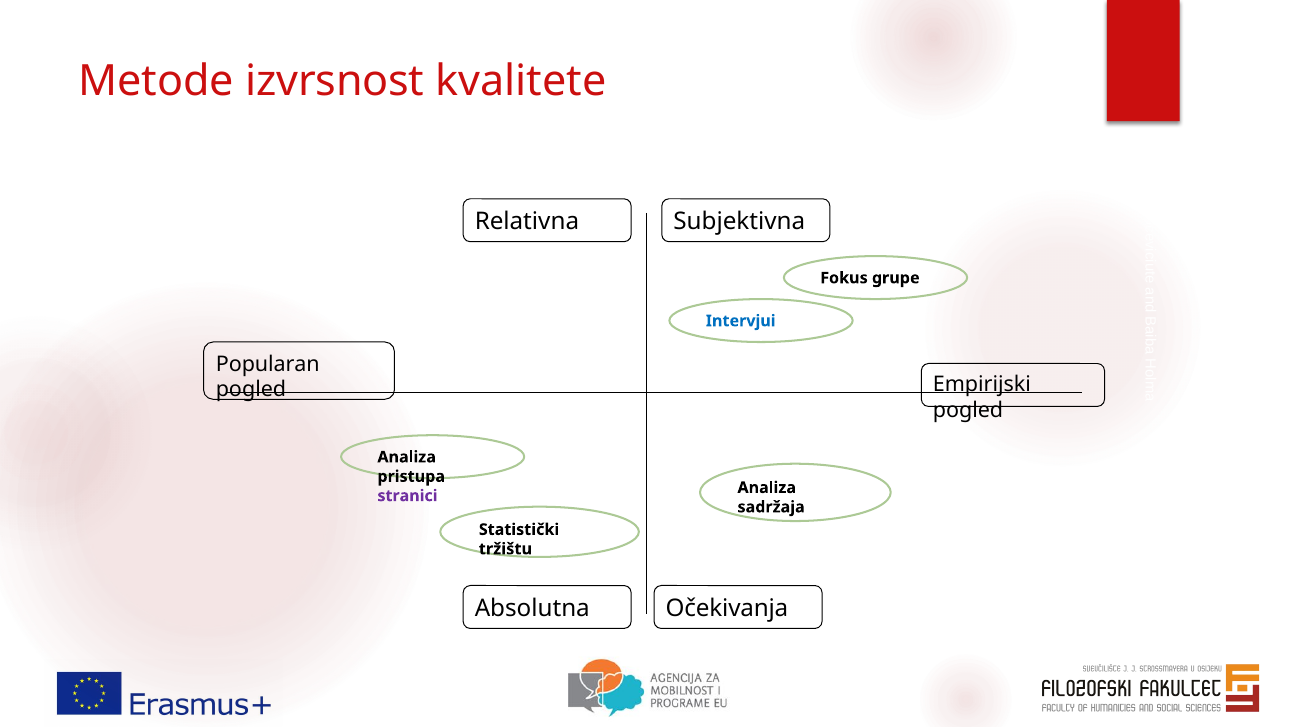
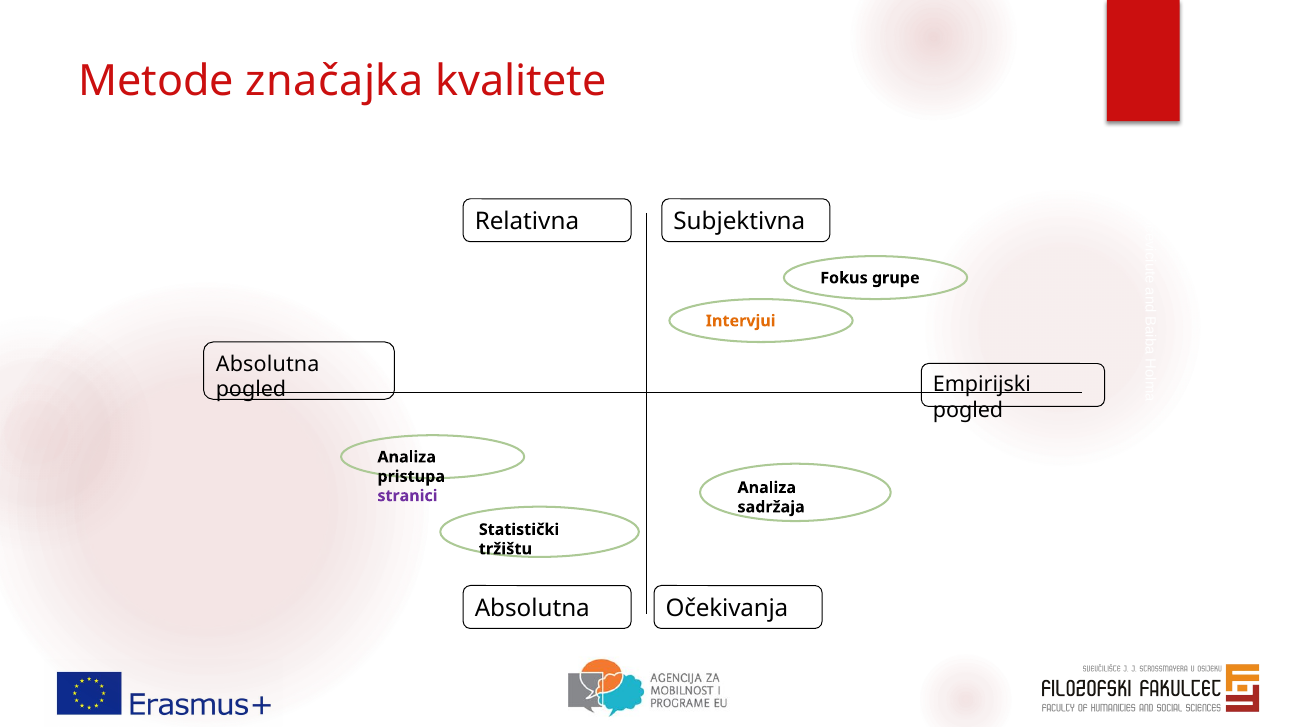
izvrsnost: izvrsnost -> značajka
Intervjui colour: blue -> orange
Popularan at (268, 364): Popularan -> Absolutna
